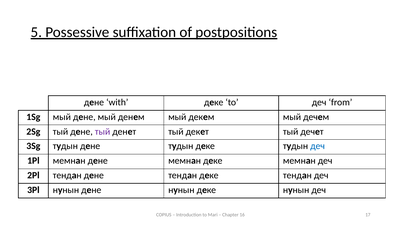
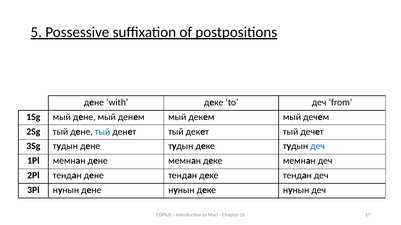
тый at (103, 132) colour: purple -> blue
